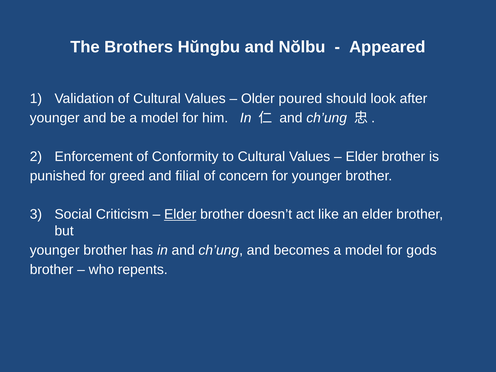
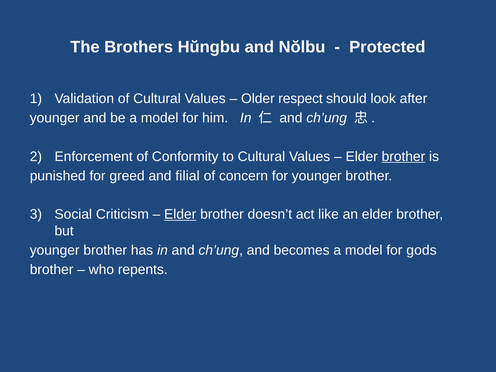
Appeared: Appeared -> Protected
poured: poured -> respect
brother at (403, 156) underline: none -> present
